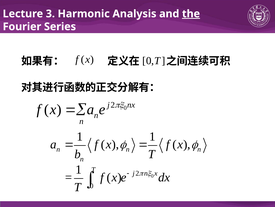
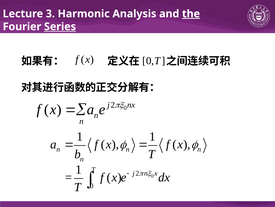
Series underline: none -> present
